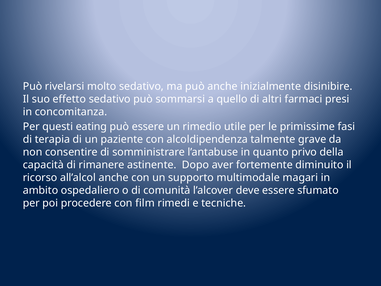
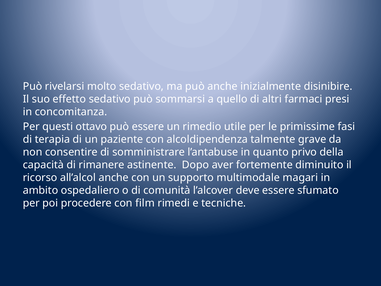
eating: eating -> ottavo
